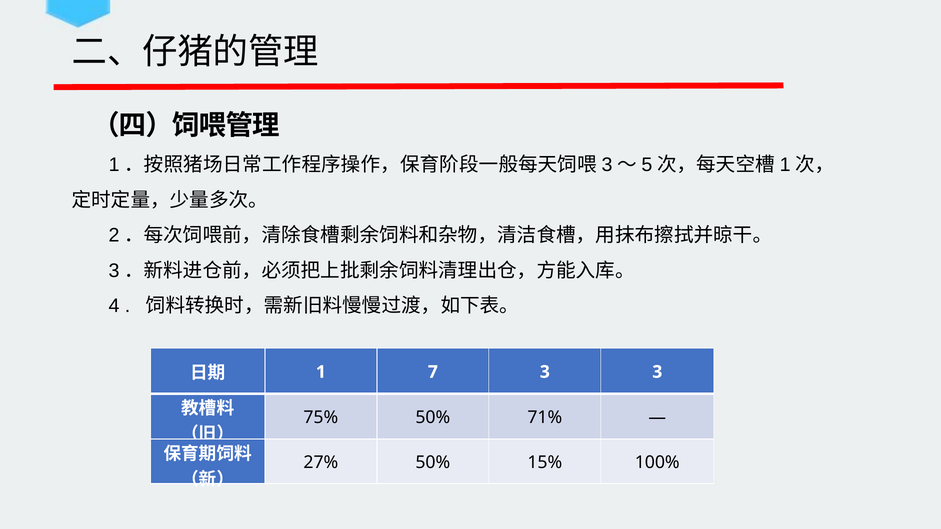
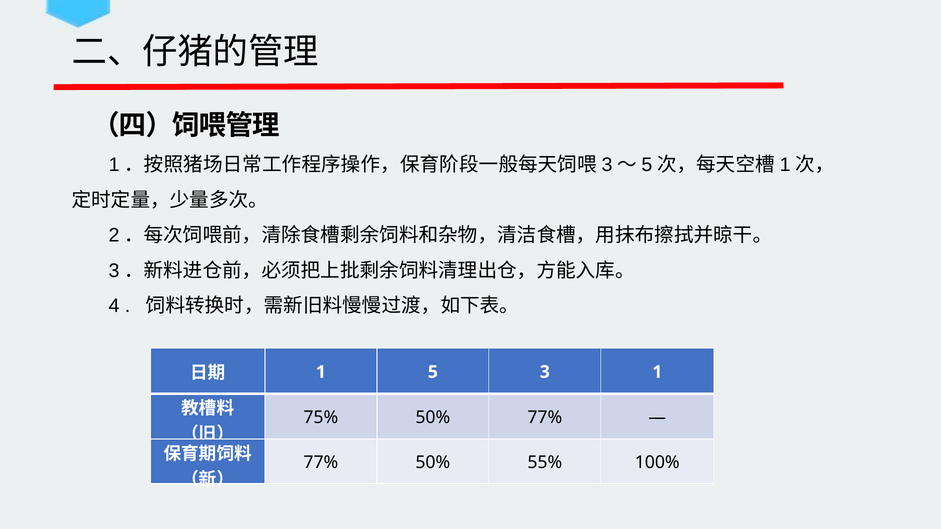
7: 7 -> 5
3 3: 3 -> 1
50% 71%: 71% -> 77%
27% at (321, 463): 27% -> 77%
15%: 15% -> 55%
